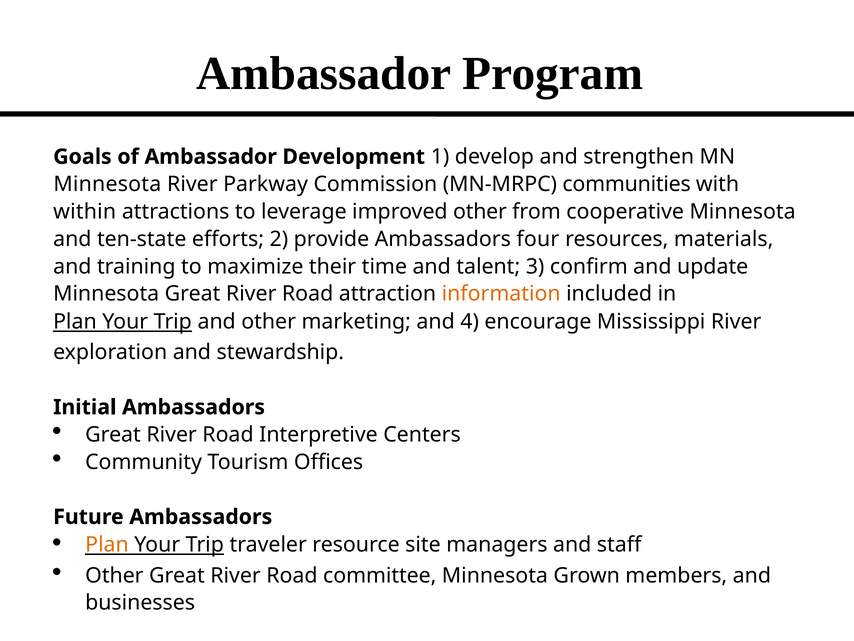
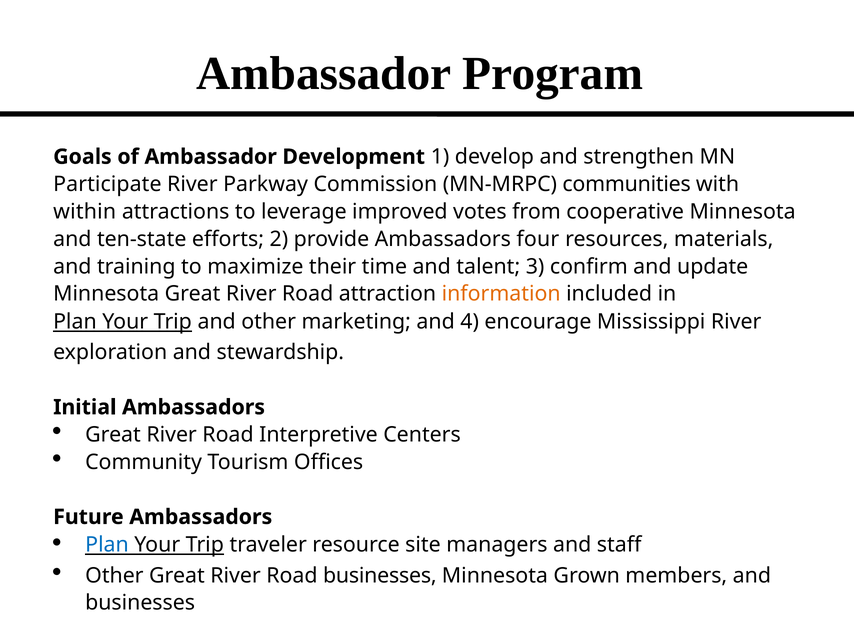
Minnesota at (107, 184): Minnesota -> Participate
improved other: other -> votes
Plan at (107, 544) colour: orange -> blue
Road committee: committee -> businesses
